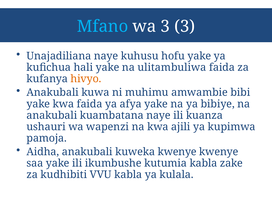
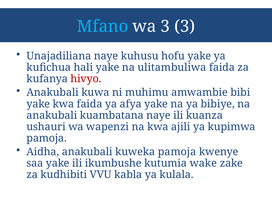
hivyo colour: orange -> red
kuweka kwenye: kwenye -> pamoja
kutumia kabla: kabla -> wake
